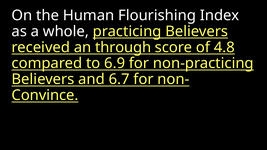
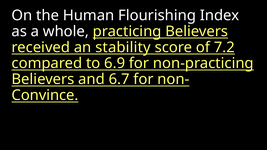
through: through -> stability
4.8: 4.8 -> 7.2
